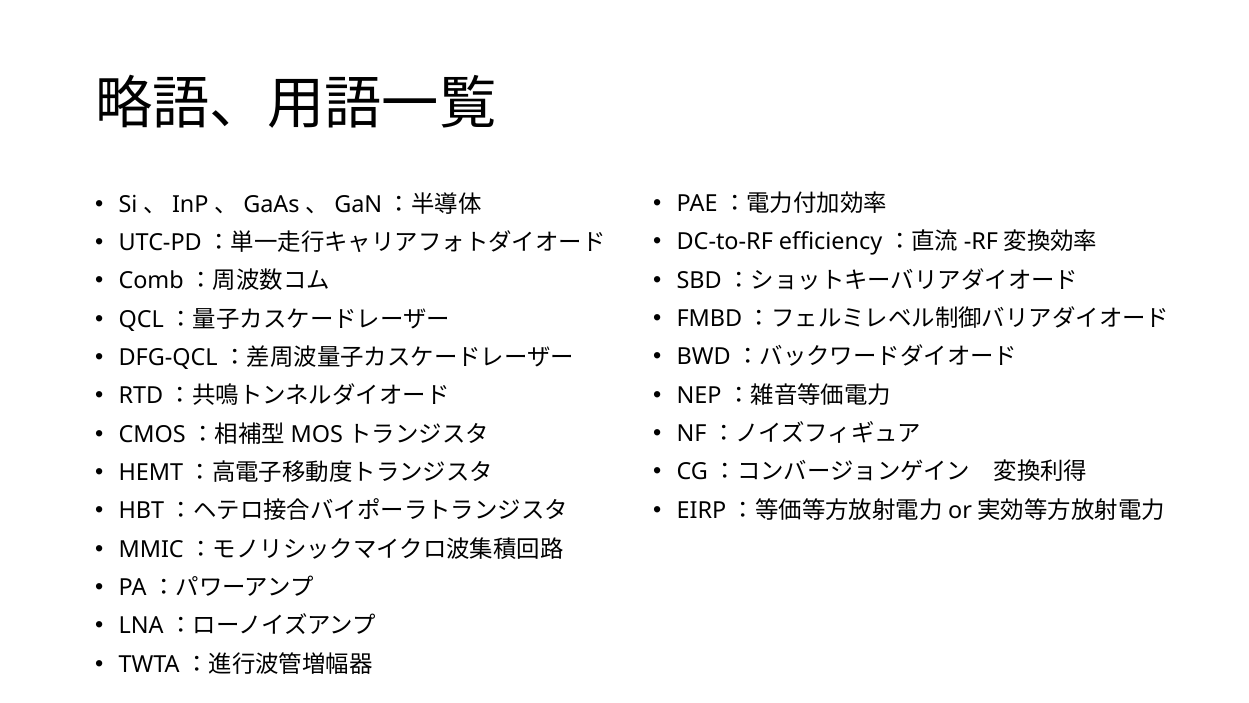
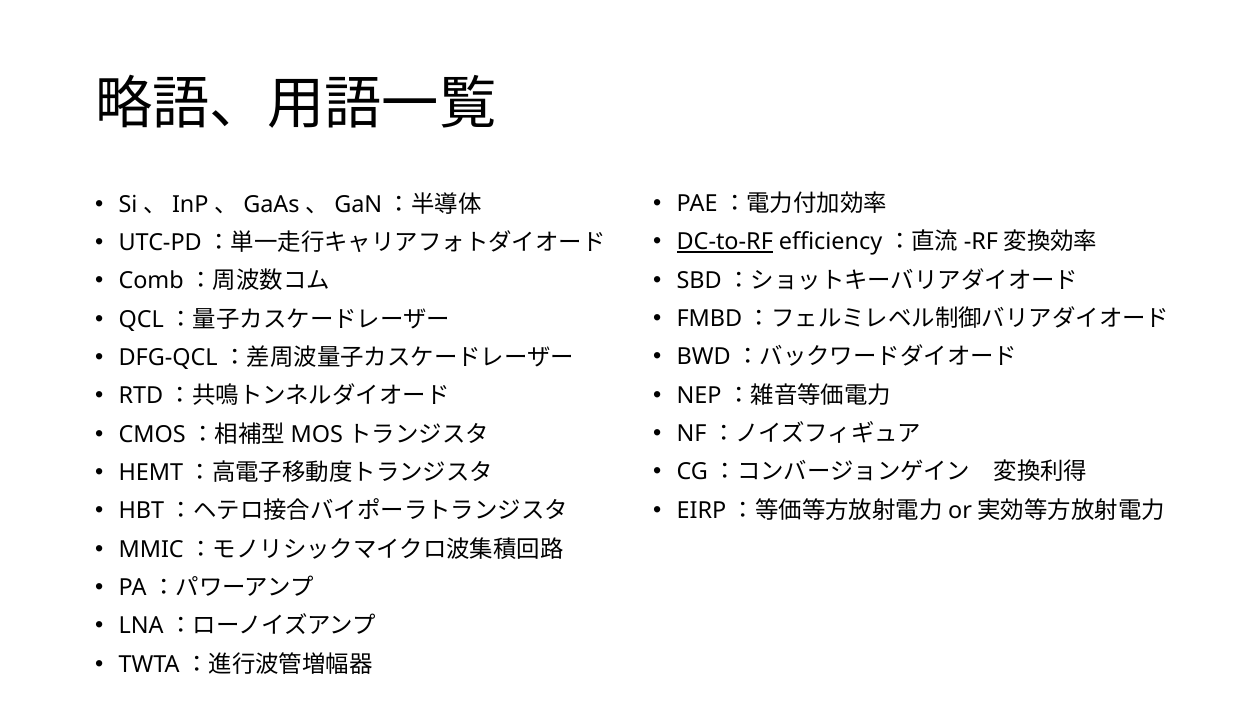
DC-to-RF underline: none -> present
